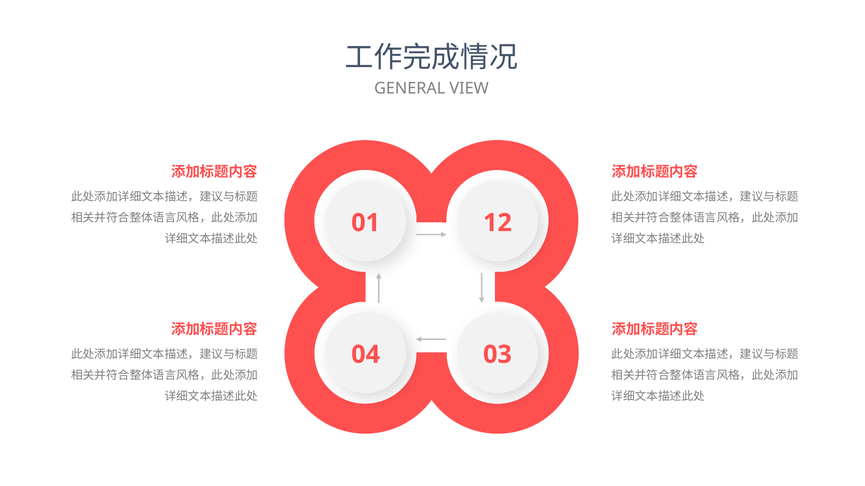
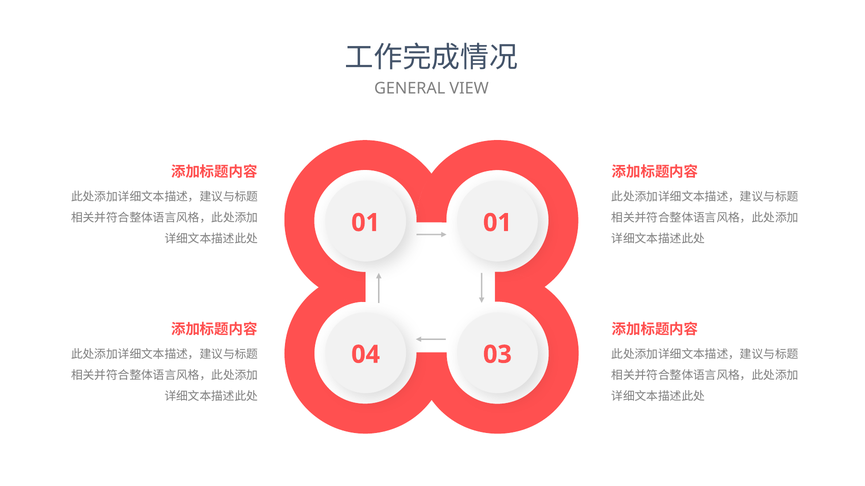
01 12: 12 -> 01
